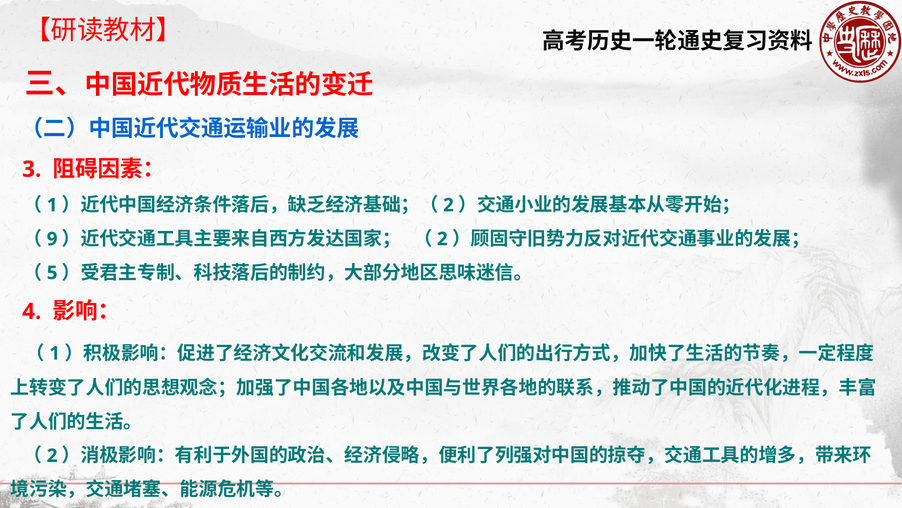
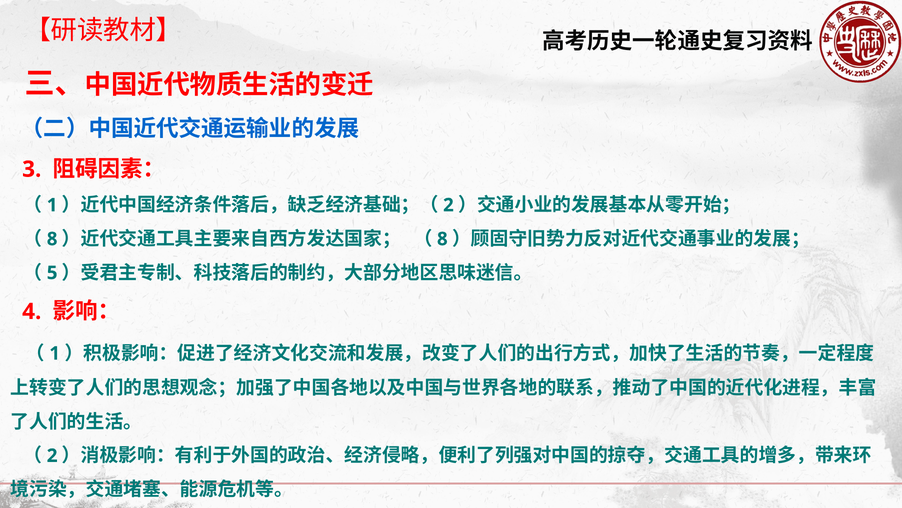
9 at (52, 239): 9 -> 8
2 at (442, 239): 2 -> 8
